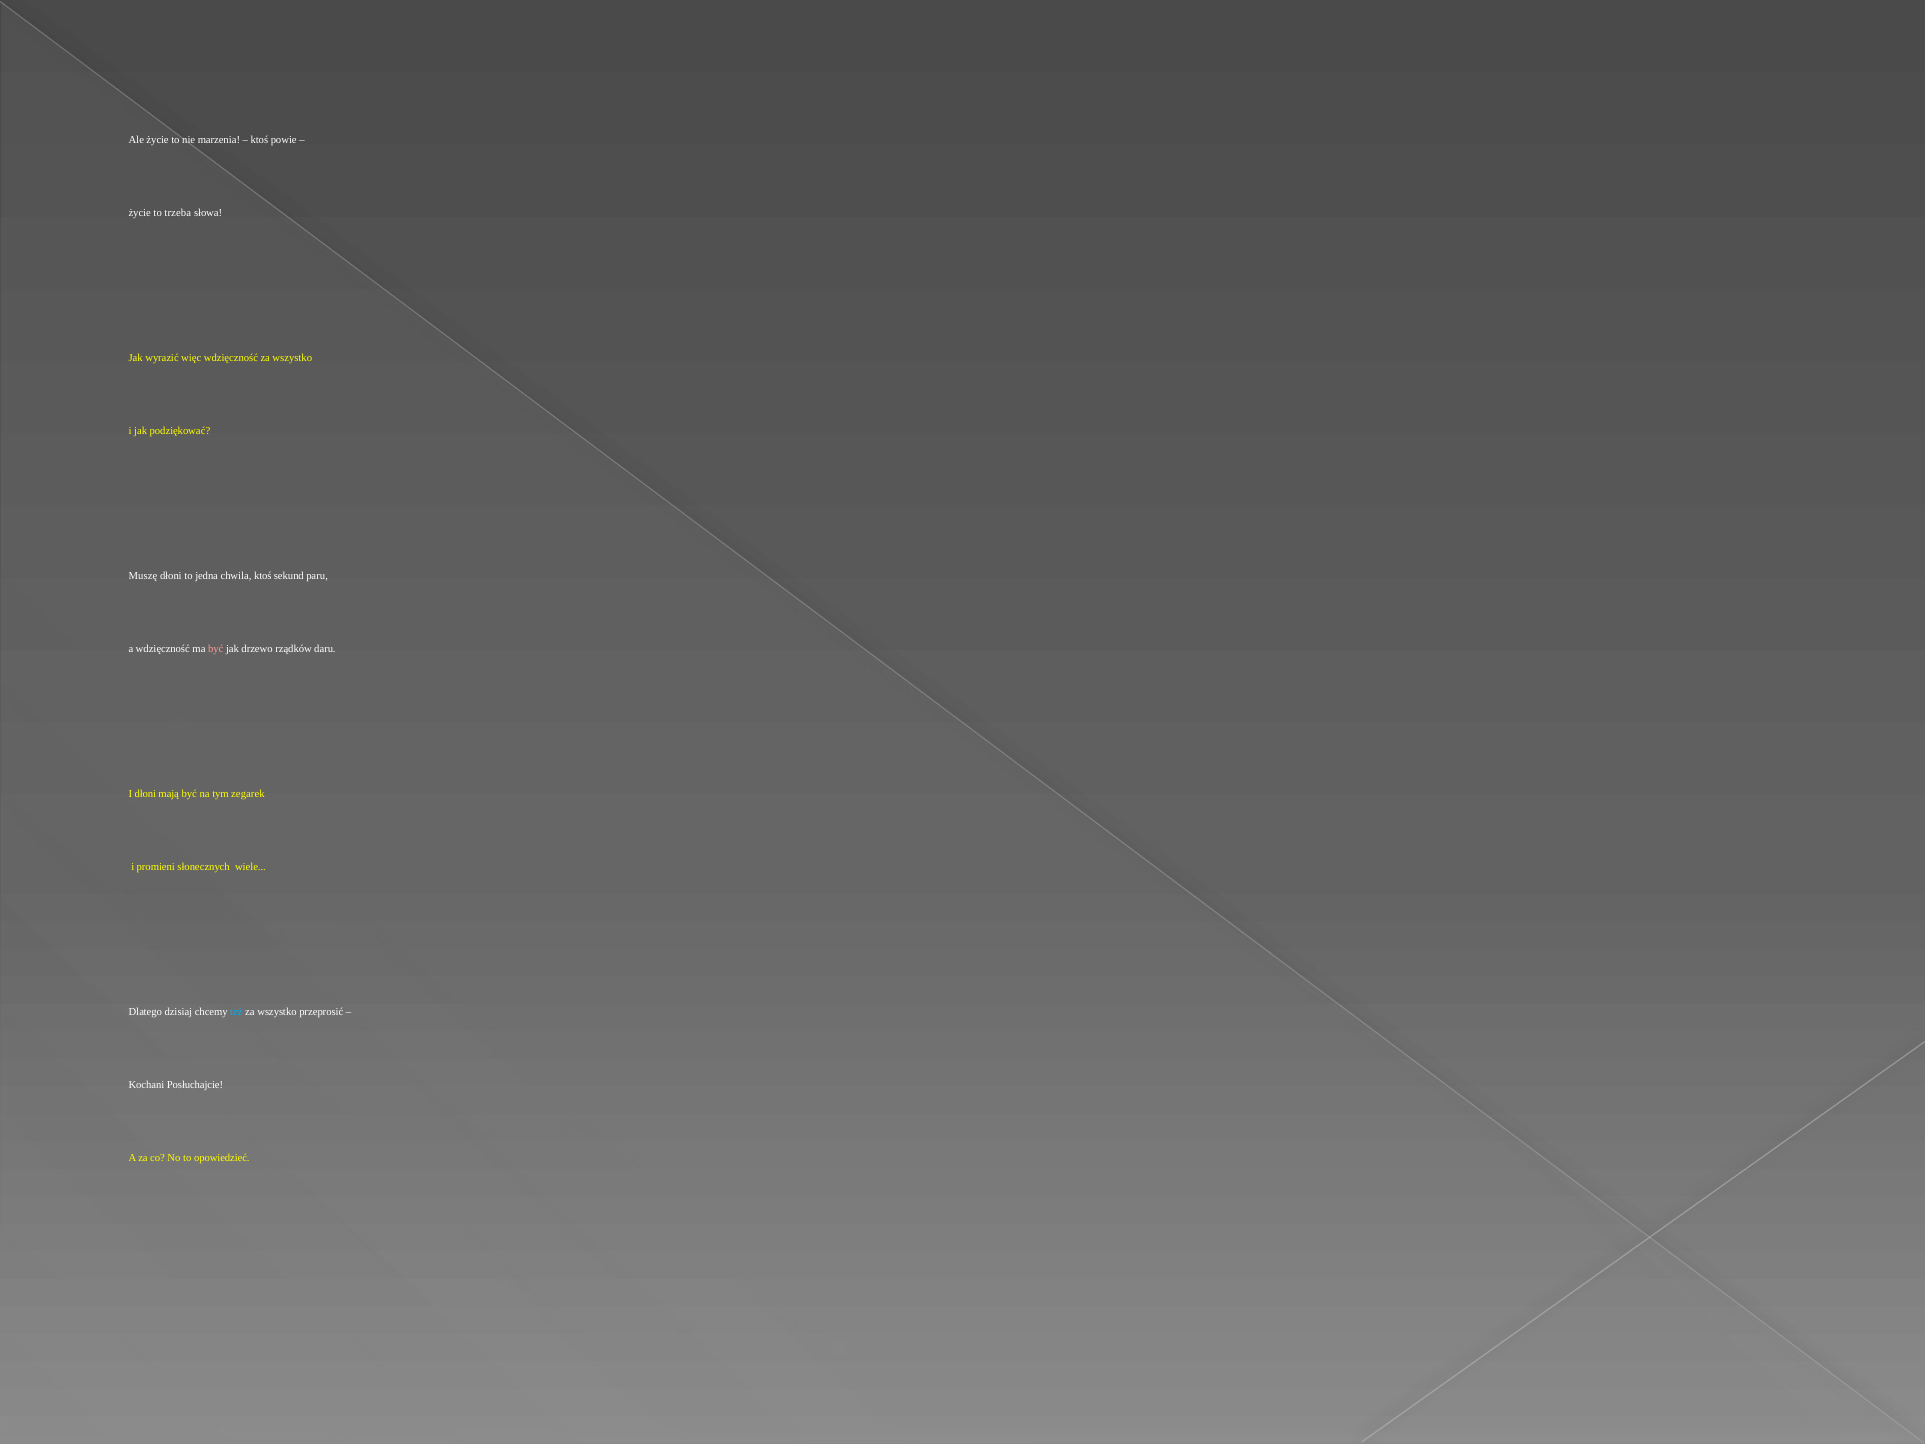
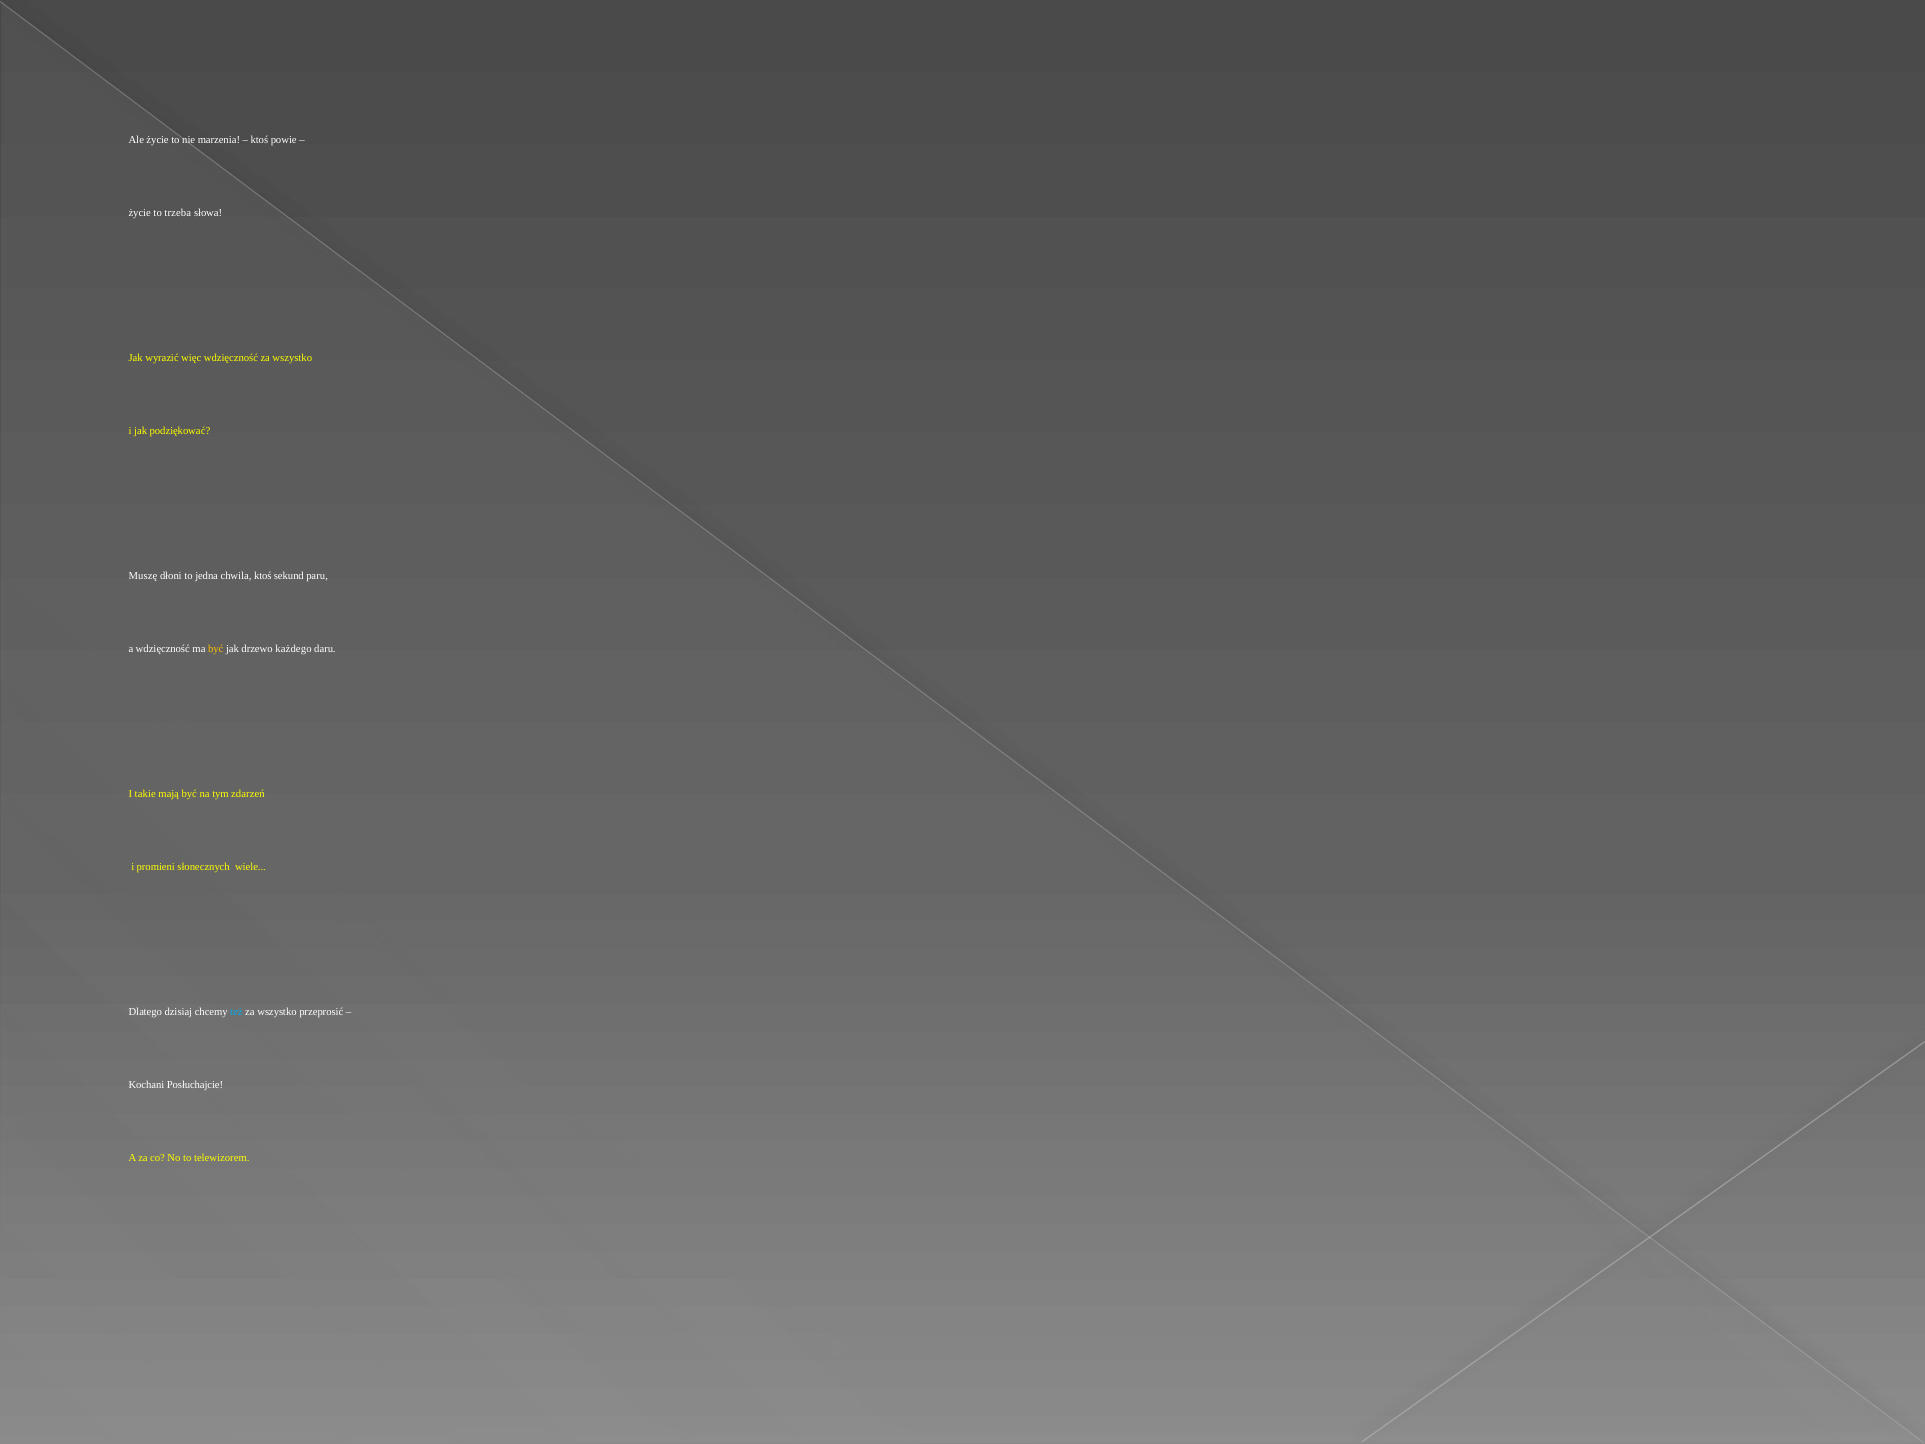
być at (216, 649) colour: pink -> yellow
rządków: rządków -> każdego
I dłoni: dłoni -> takie
zegarek: zegarek -> zdarzeń
opowiedzieć: opowiedzieć -> telewizorem
